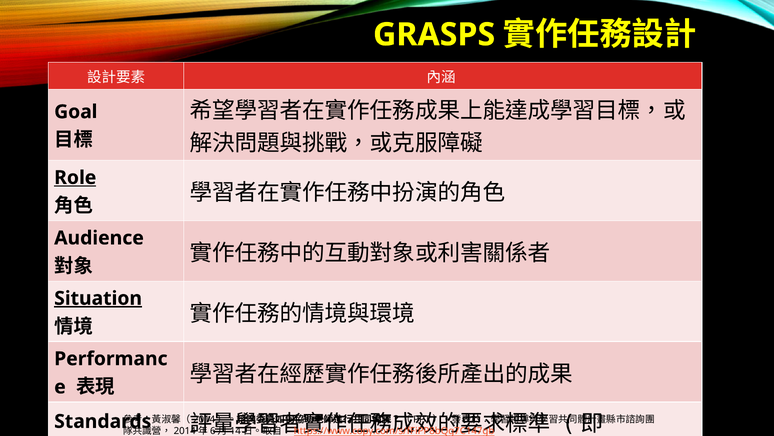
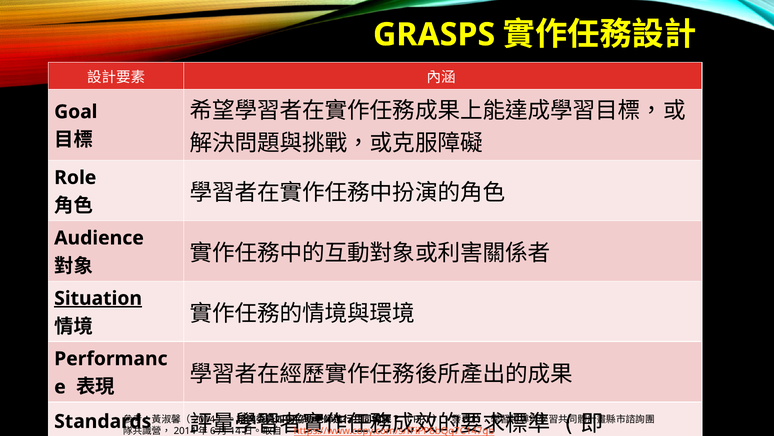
Role underline: present -> none
